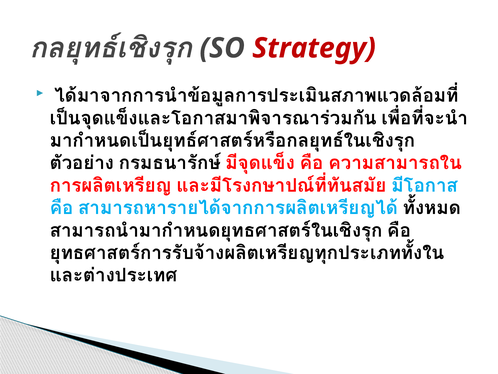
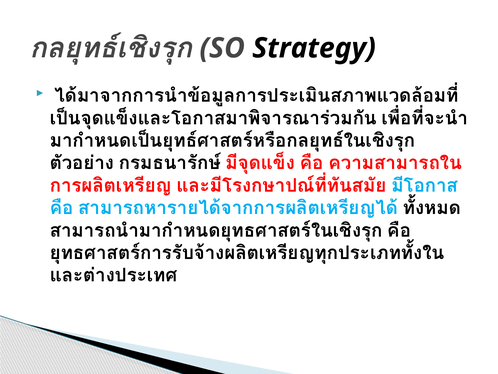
Strategy colour: red -> black
